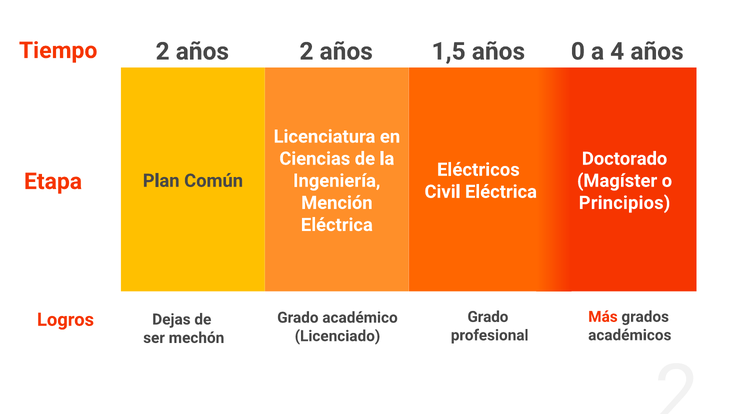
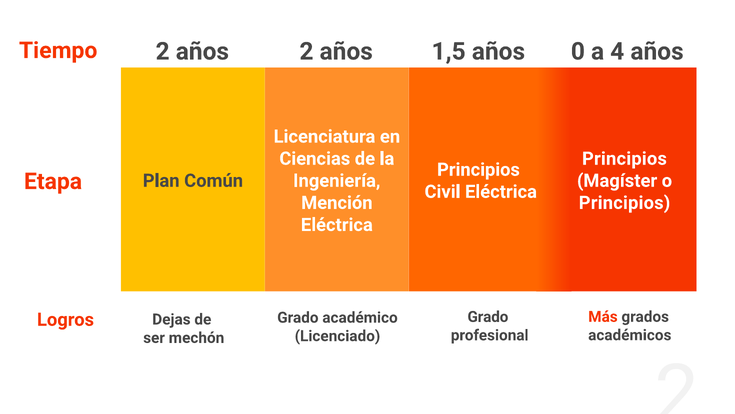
Doctorado at (625, 158): Doctorado -> Principios
Eléctricos at (478, 169): Eléctricos -> Principios
